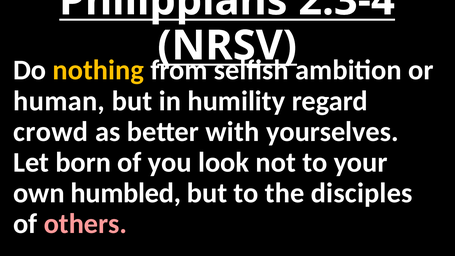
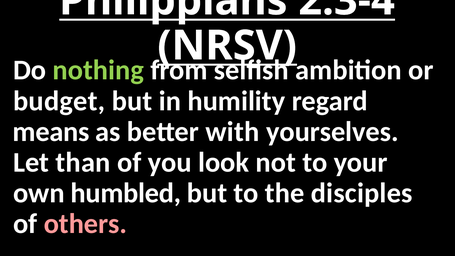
nothing colour: yellow -> light green
human: human -> budget
crowd: crowd -> means
born: born -> than
